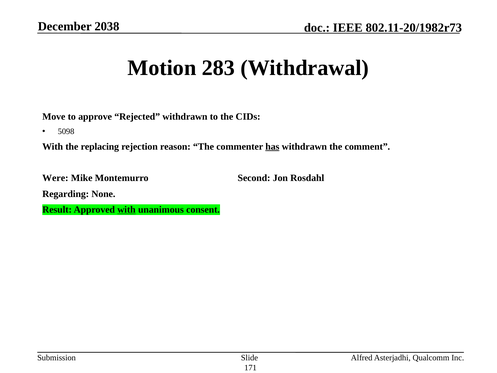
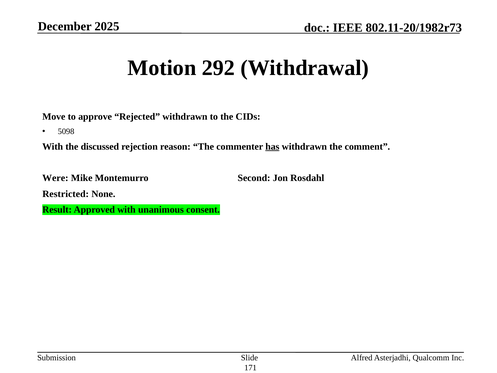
2038: 2038 -> 2025
283: 283 -> 292
replacing: replacing -> discussed
Regarding: Regarding -> Restricted
with at (126, 210) underline: present -> none
